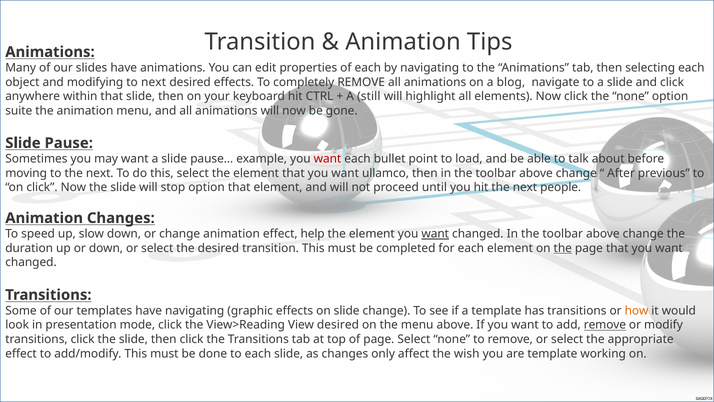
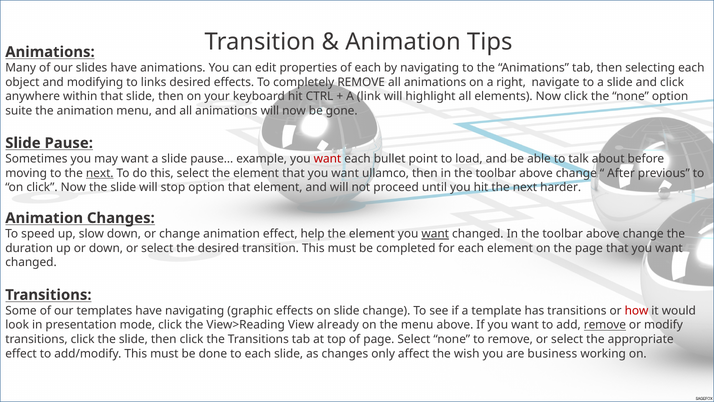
to next: next -> links
blog: blog -> right
still: still -> link
next at (100, 173) underline: none -> present
people: people -> harder
the at (563, 248) underline: present -> none
how colour: orange -> red
View desired: desired -> already
are template: template -> business
